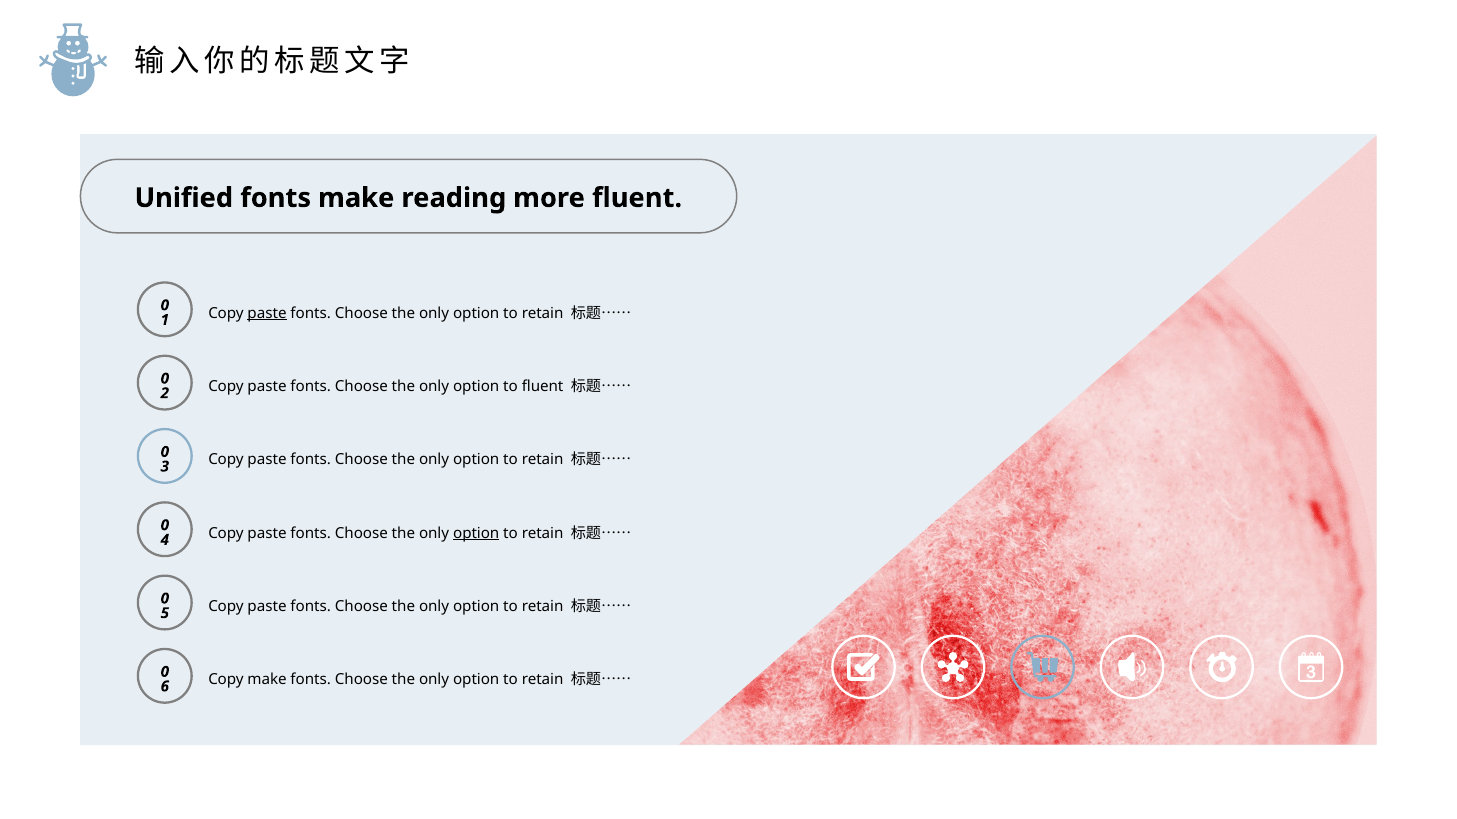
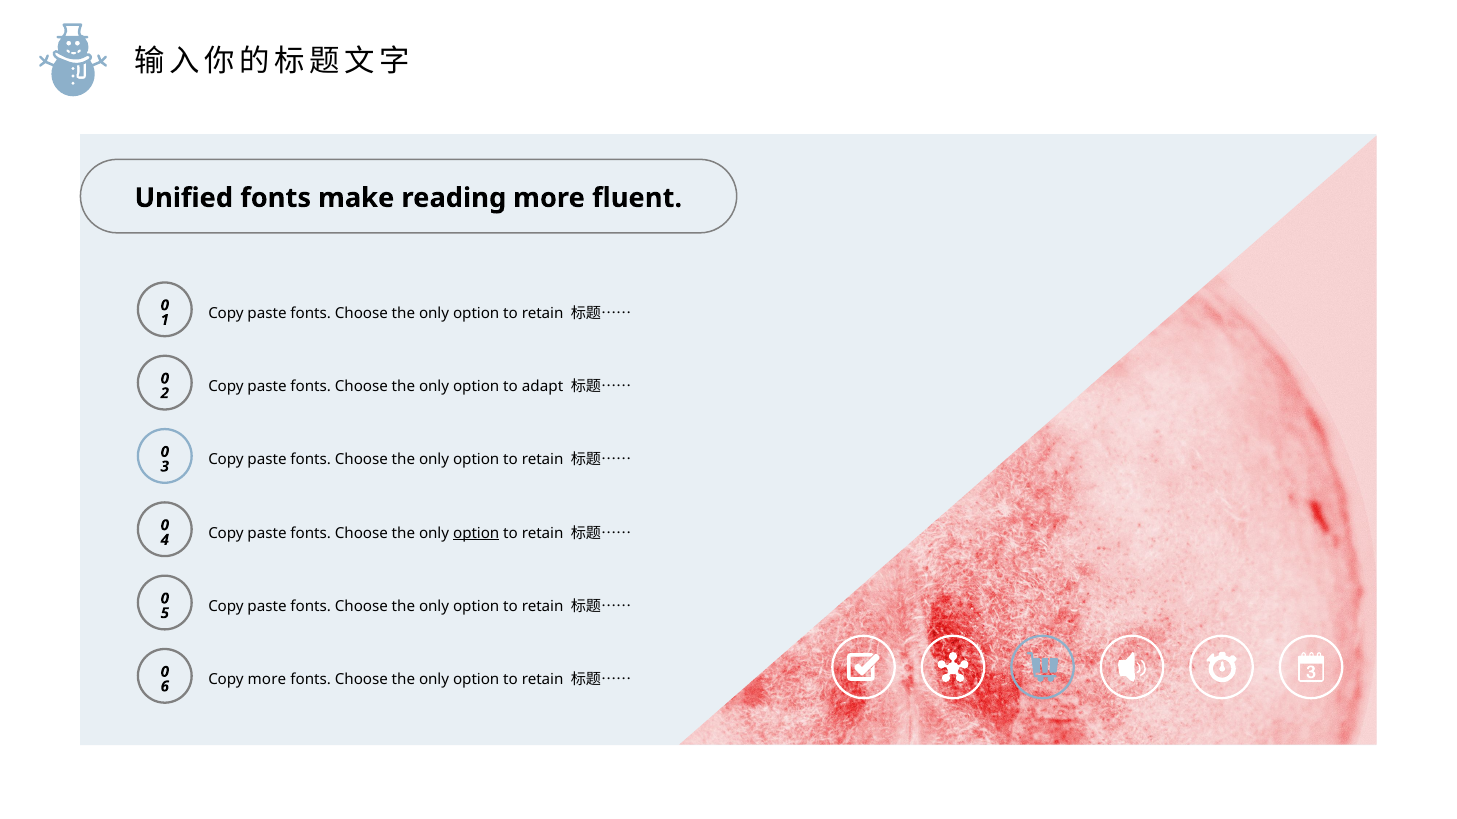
paste at (267, 313) underline: present -> none
to fluent: fluent -> adapt
Copy make: make -> more
